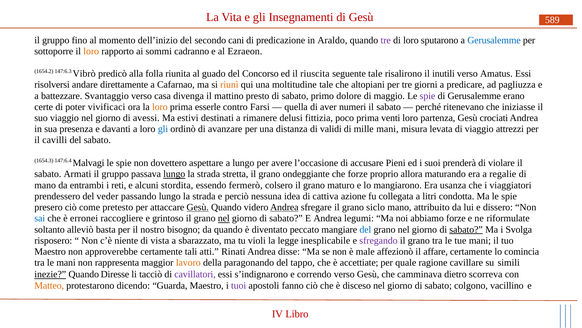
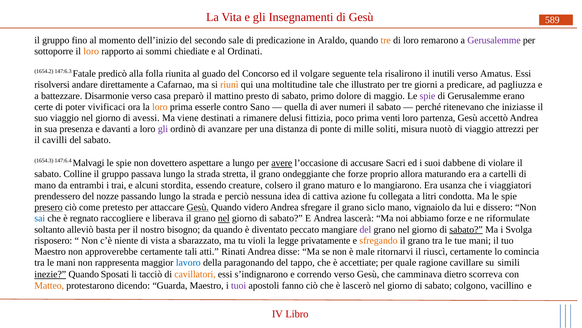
cani: cani -> sale
tre at (386, 40) colour: purple -> orange
sputarono: sputarono -> remarono
Gerusalemme at (494, 40) colour: blue -> purple
cadranno: cadranno -> chiediate
Ezraeon: Ezraeon -> Ordinati
Vibrò: Vibrò -> Fatale
riuscita: riuscita -> volgare
seguente tale: tale -> tela
altopiani: altopiani -> illustrato
Svantaggio: Svantaggio -> Disarmonie
divenga: divenga -> preparò
Farsi: Farsi -> Sano
estivi: estivi -> viene
crociati: crociati -> accettò
gli at (163, 129) colour: blue -> purple
validi: validi -> ponte
mille mani: mani -> soliti
levata: levata -> nuotò
avere underline: none -> present
Pieni: Pieni -> Sacri
prenderà: prenderà -> dabbene
Armati: Armati -> Colline
lungo at (174, 174) underline: present -> none
regalie: regalie -> cartelli
reti: reti -> trai
fermerò: fermerò -> creature
veder: veder -> nozze
presero underline: none -> present
Andrea at (284, 207) underline: present -> none
attribuito: attribuito -> vignaiolo
erronei: erronei -> regnato
grintoso: grintoso -> liberava
legumi: legumi -> lascerà
del at (365, 229) colour: blue -> purple
inesplicabile: inesplicabile -> privatamente
sfregando colour: purple -> orange
affezionò: affezionò -> ritornarvi
affare: affare -> riuscì
lavoro colour: orange -> blue
Diresse: Diresse -> Sposati
cavillatori colour: purple -> orange
disceso: disceso -> lascerò
